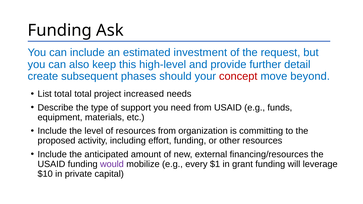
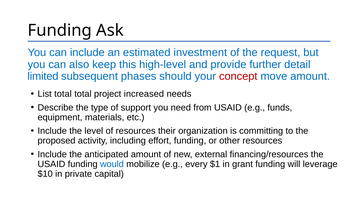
create: create -> limited
move beyond: beyond -> amount
resources from: from -> their
would colour: purple -> blue
